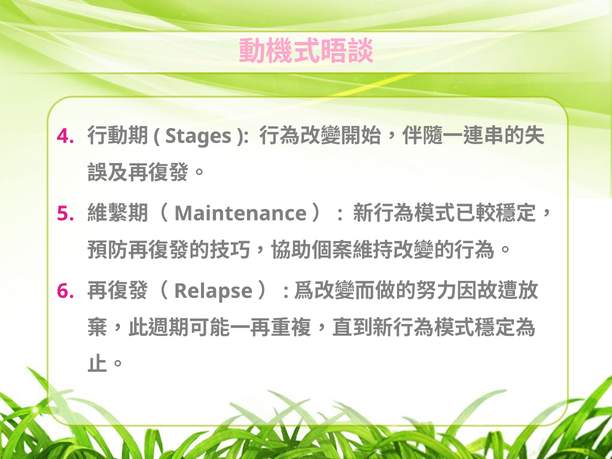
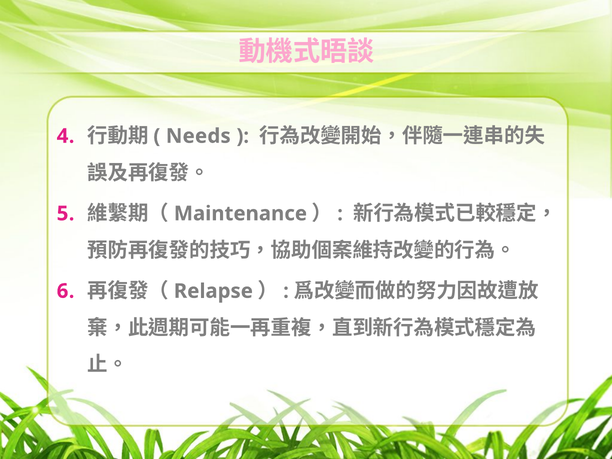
Stages: Stages -> Needs
